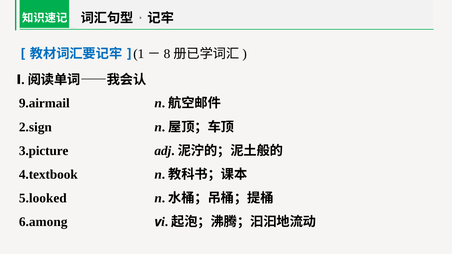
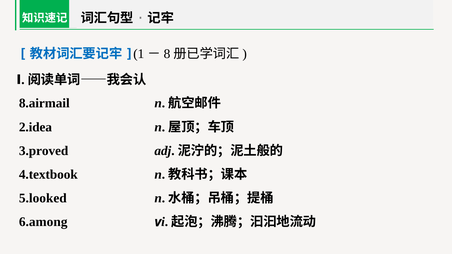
9.airmail: 9.airmail -> 8.airmail
2.sign: 2.sign -> 2.idea
3.picture: 3.picture -> 3.proved
